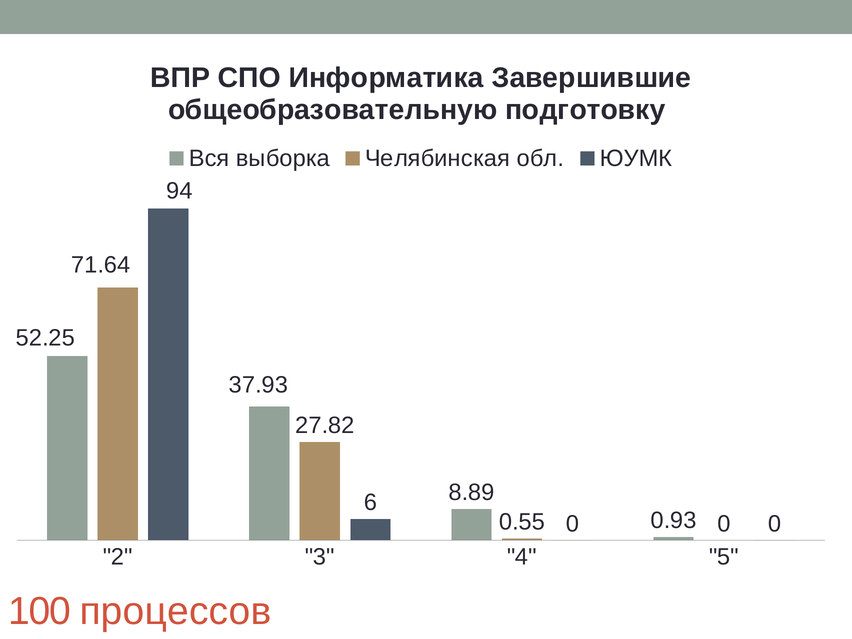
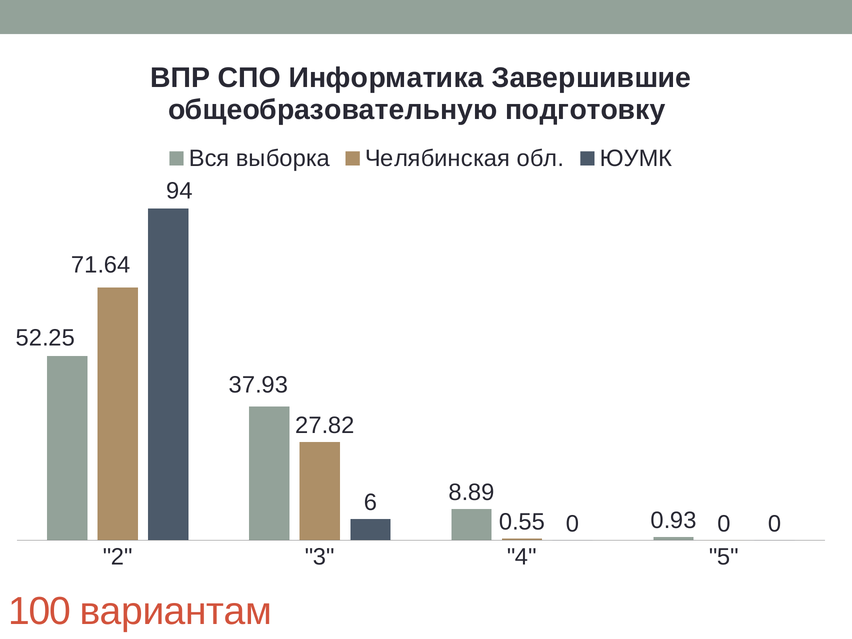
процессов: процессов -> вариантам
